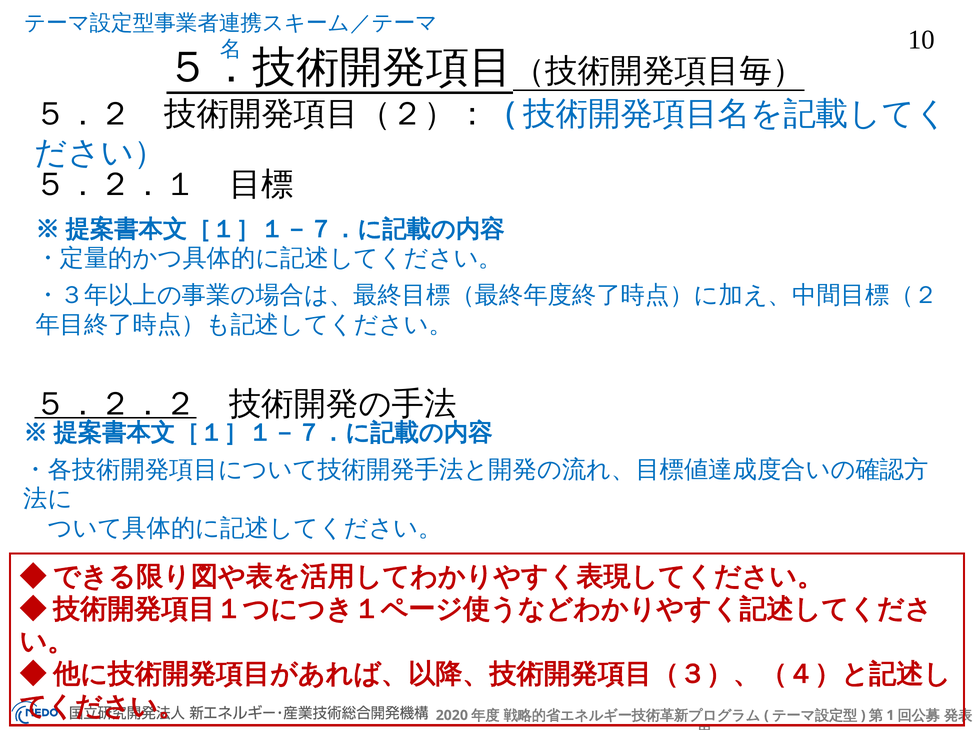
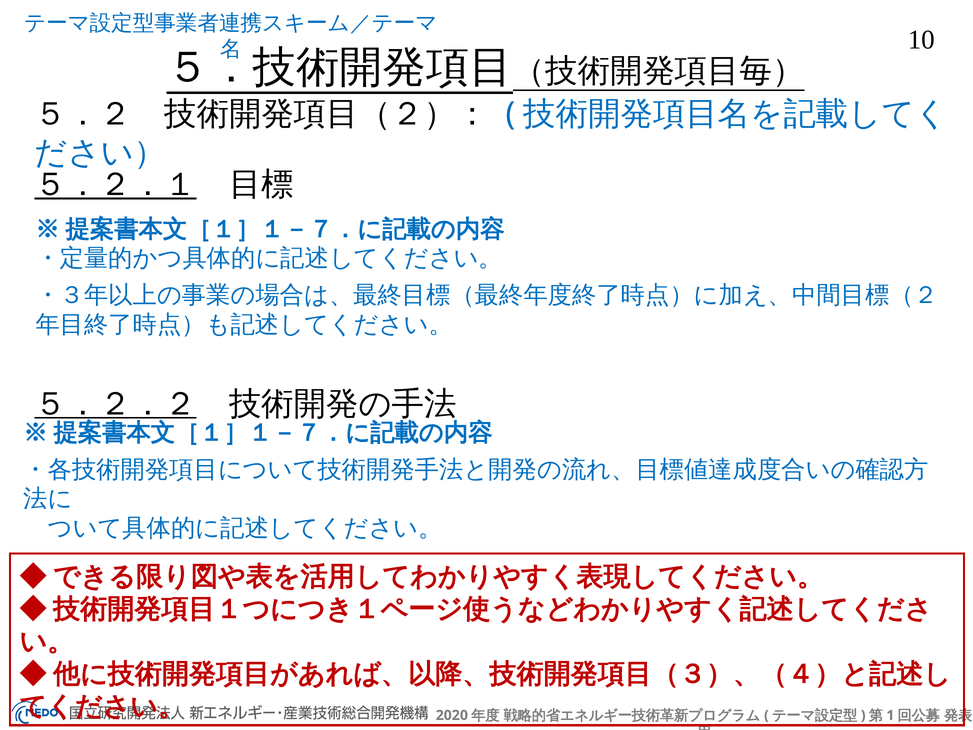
５．２．１ underline: none -> present
